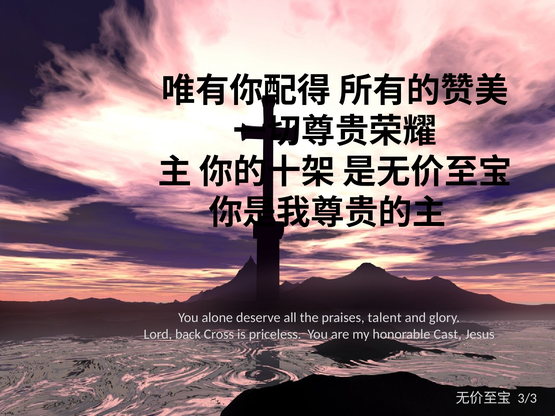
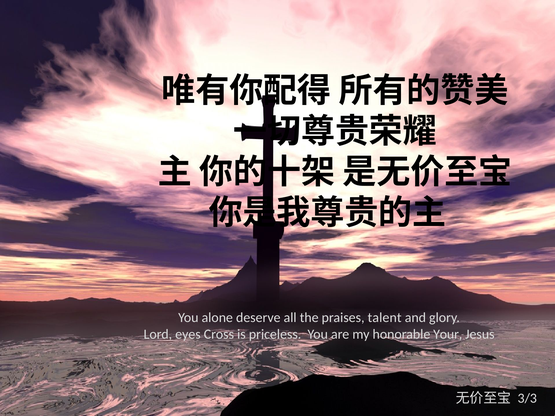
back: back -> eyes
Cast: Cast -> Your
